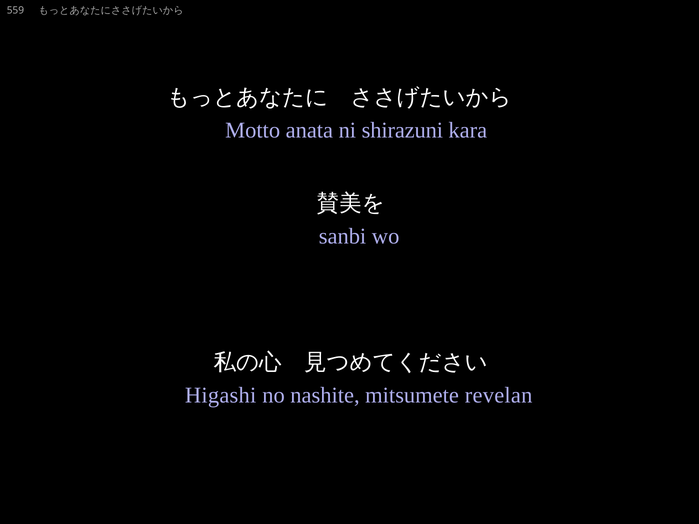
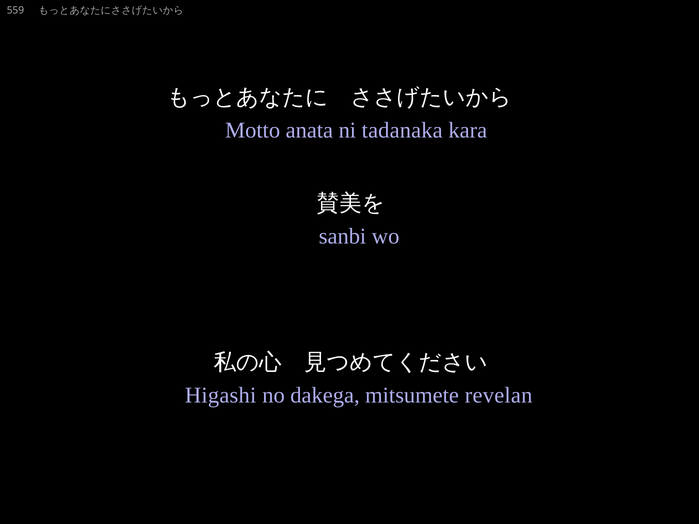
shirazuni: shirazuni -> tadanaka
nashite: nashite -> dakega
